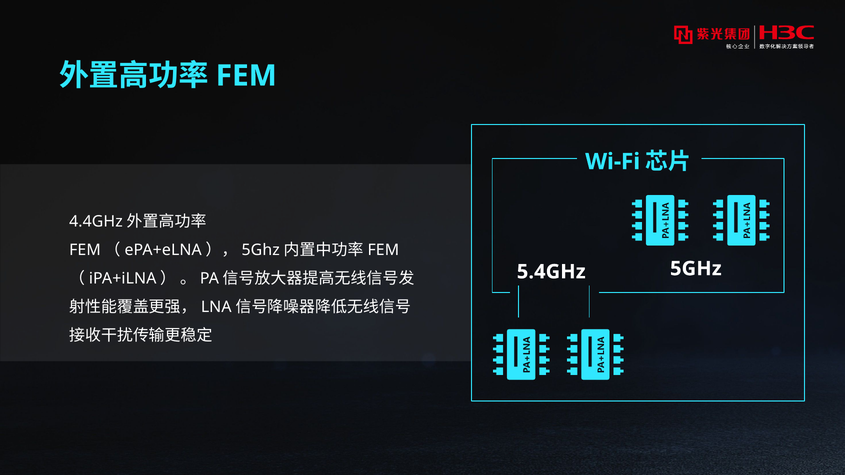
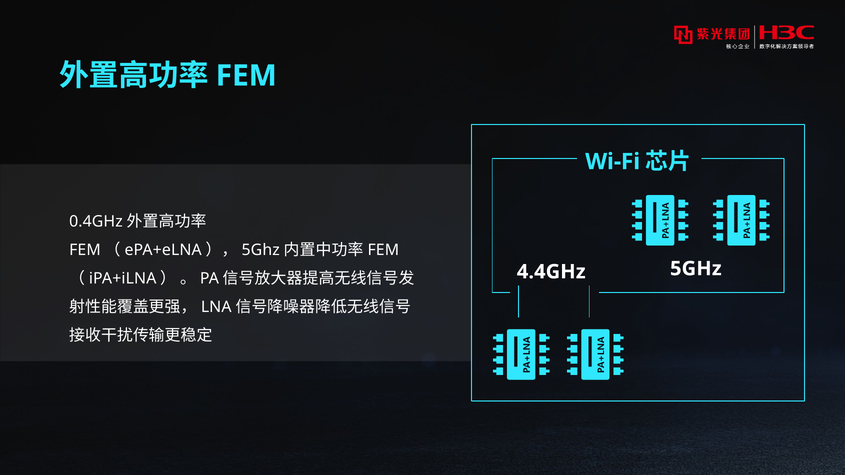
4.4GHz: 4.4GHz -> 0.4GHz
5.4GHz: 5.4GHz -> 4.4GHz
